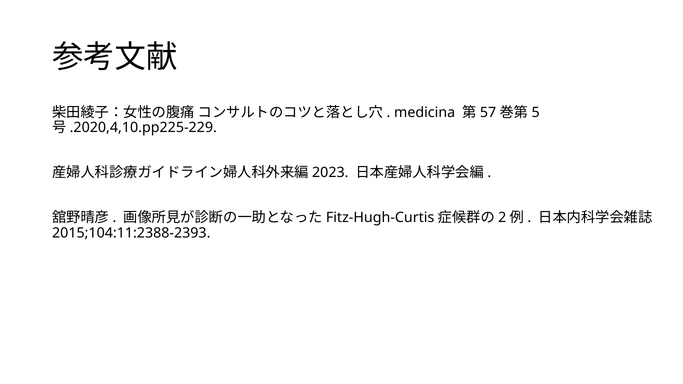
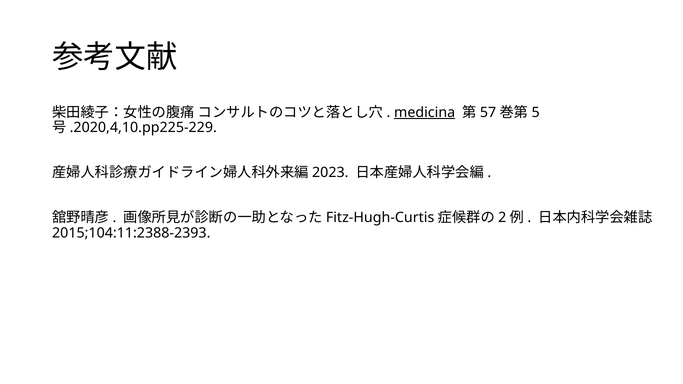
medicina underline: none -> present
